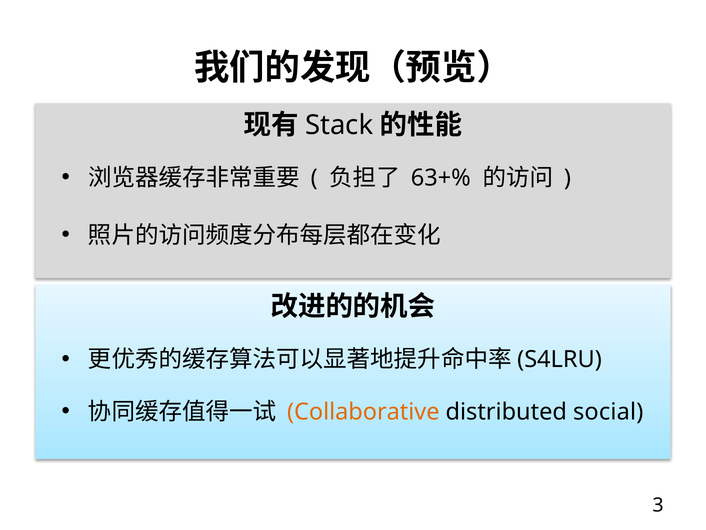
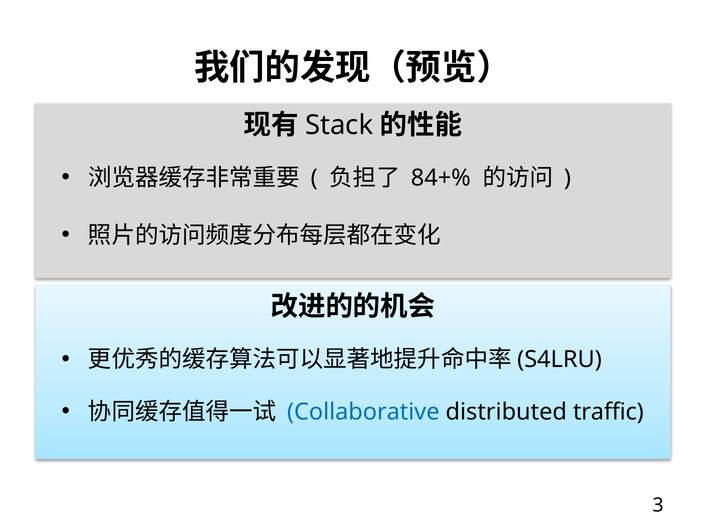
63+%: 63+% -> 84+%
Collaborative colour: orange -> blue
social: social -> traffic
